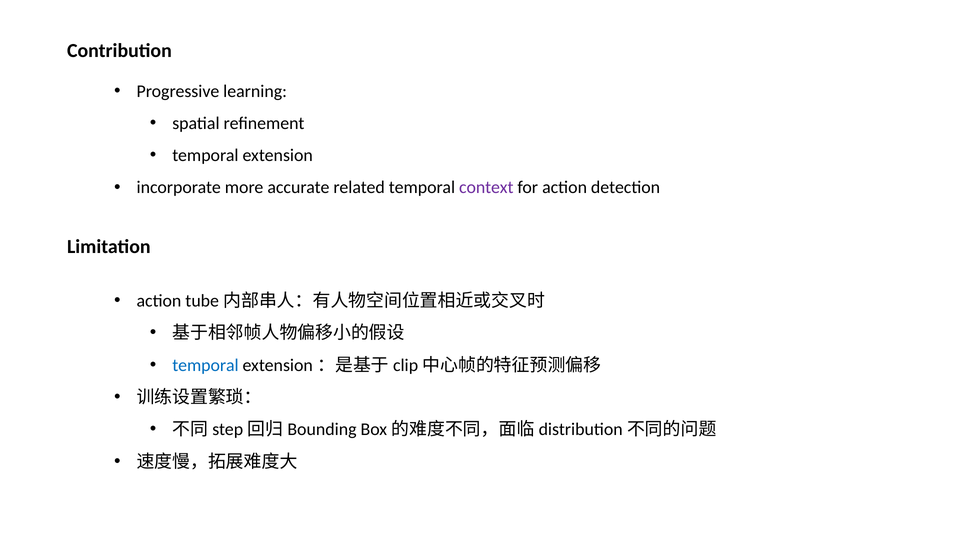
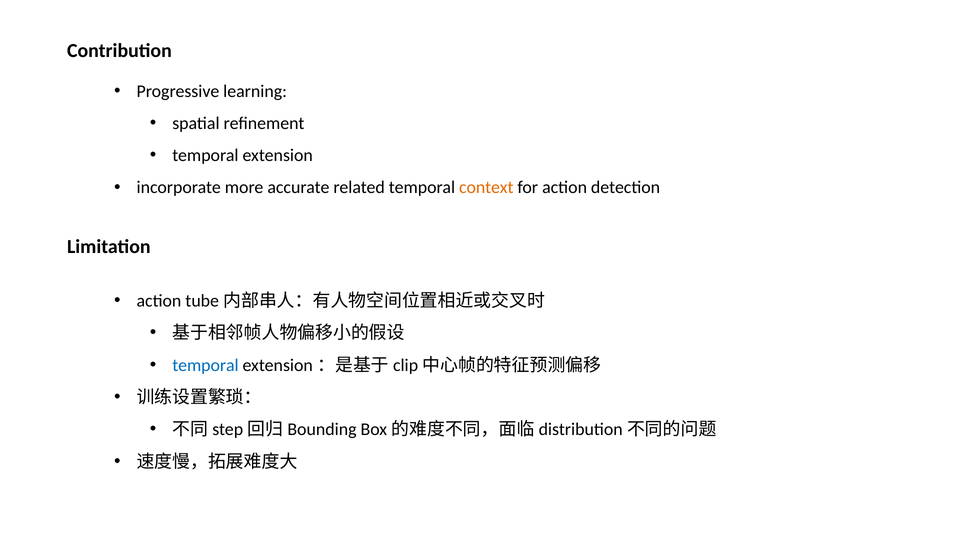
context colour: purple -> orange
